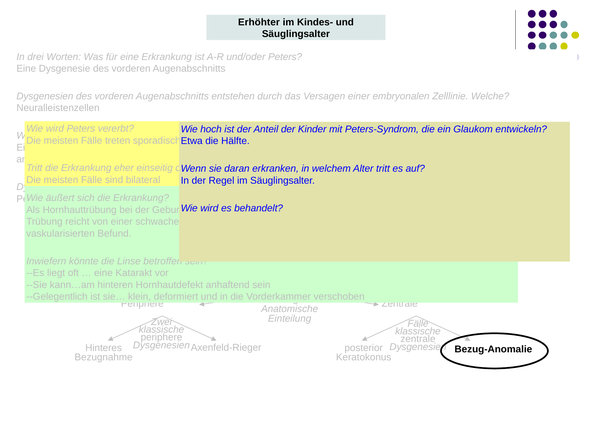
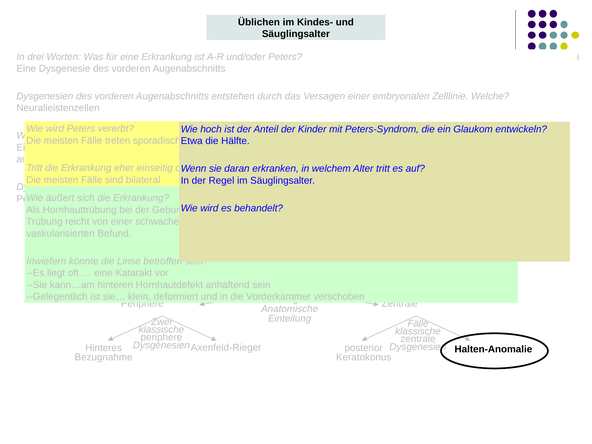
Erhöhter at (259, 22): Erhöhter -> Üblichen
Bezug-Anomalie: Bezug-Anomalie -> Halten-Anomalie
